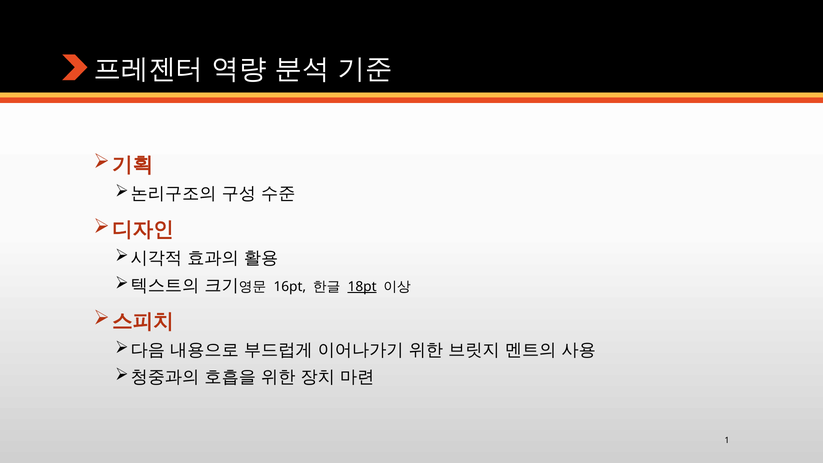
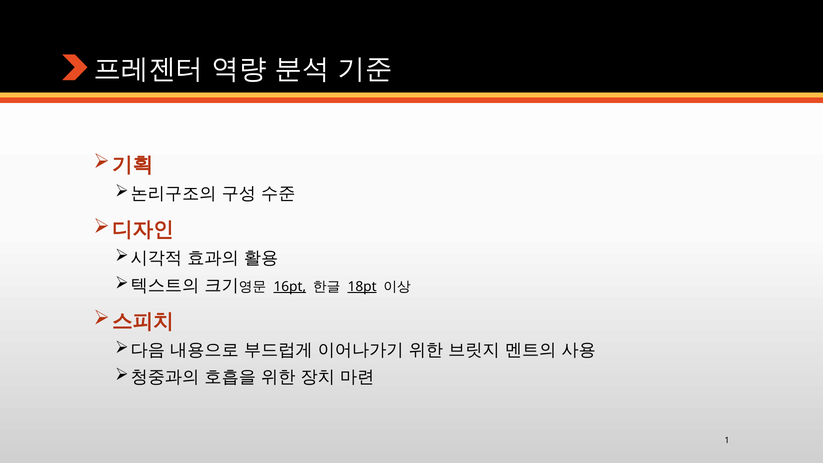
16pt underline: none -> present
